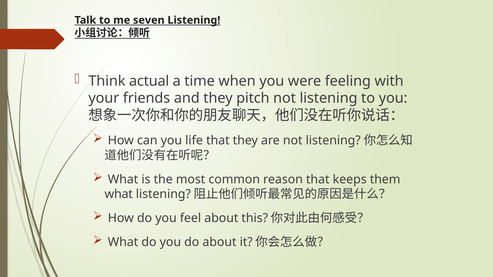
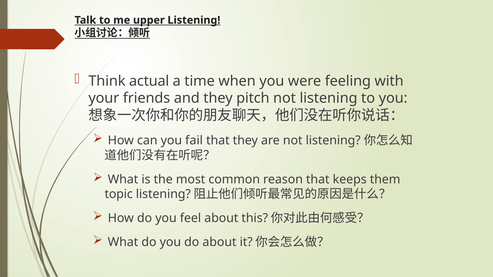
seven: seven -> upper
life: life -> fail
what at (119, 194): what -> topic
